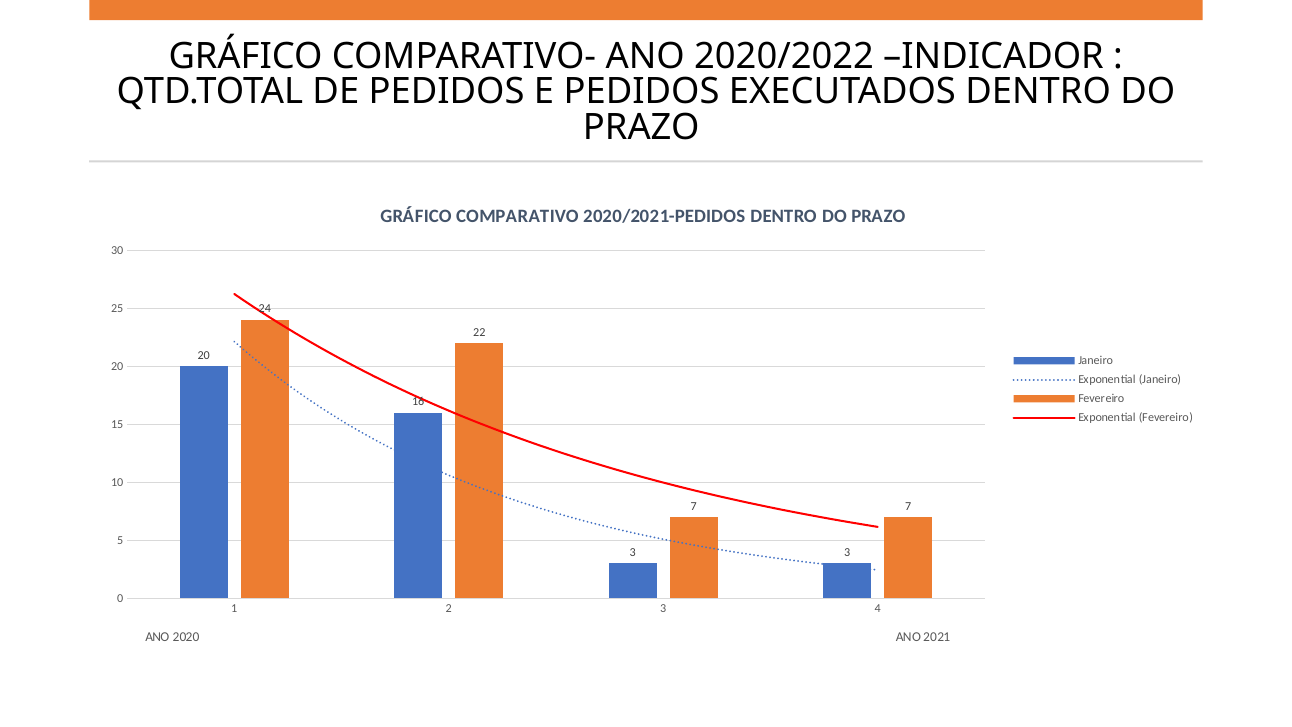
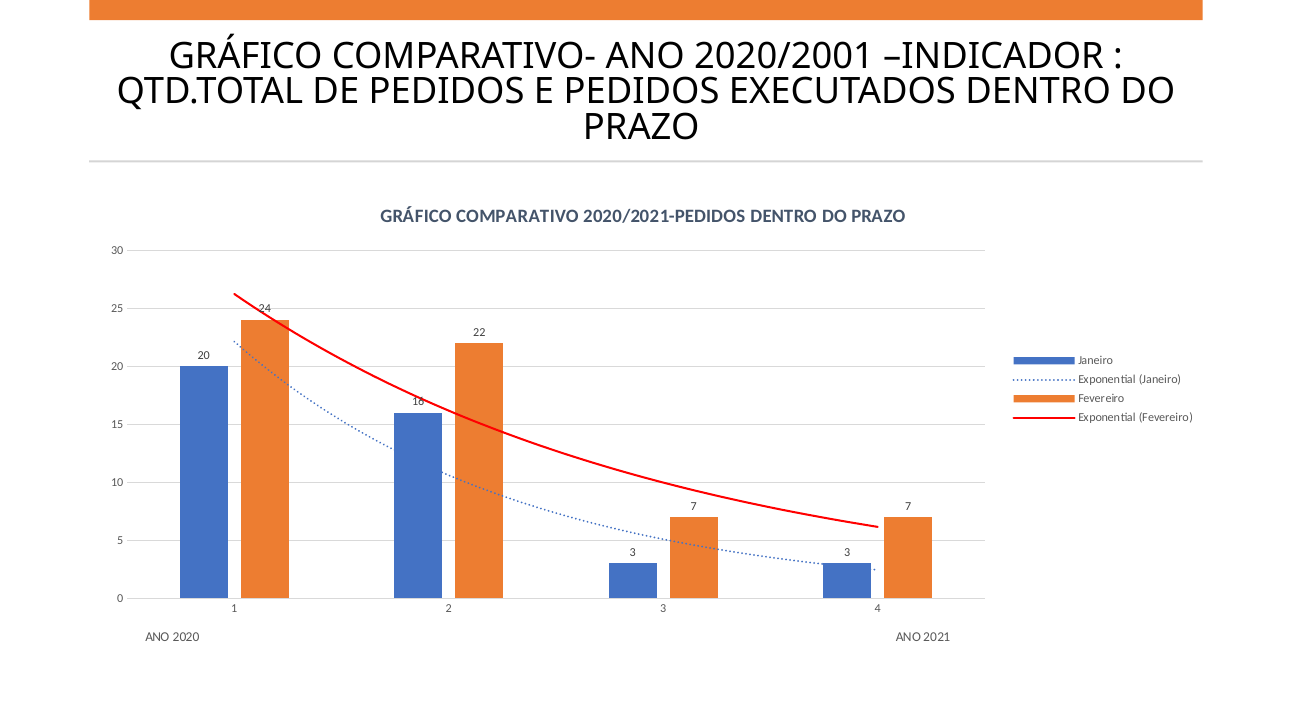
2020/2022: 2020/2022 -> 2020/2001
